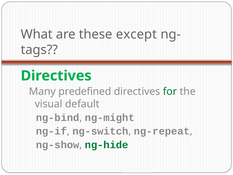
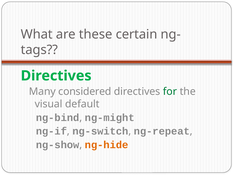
except: except -> certain
predefined: predefined -> considered
ng-hide colour: green -> orange
